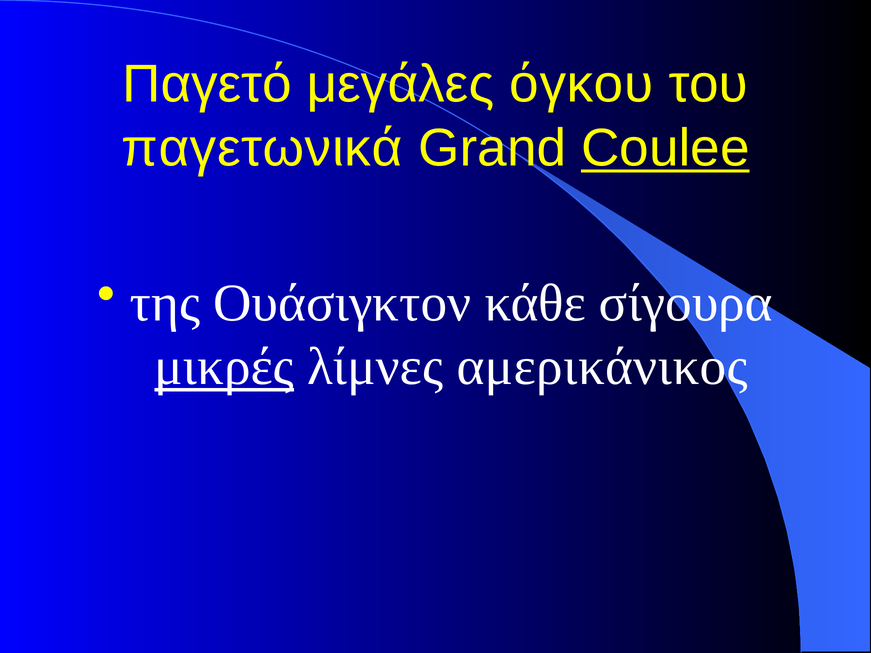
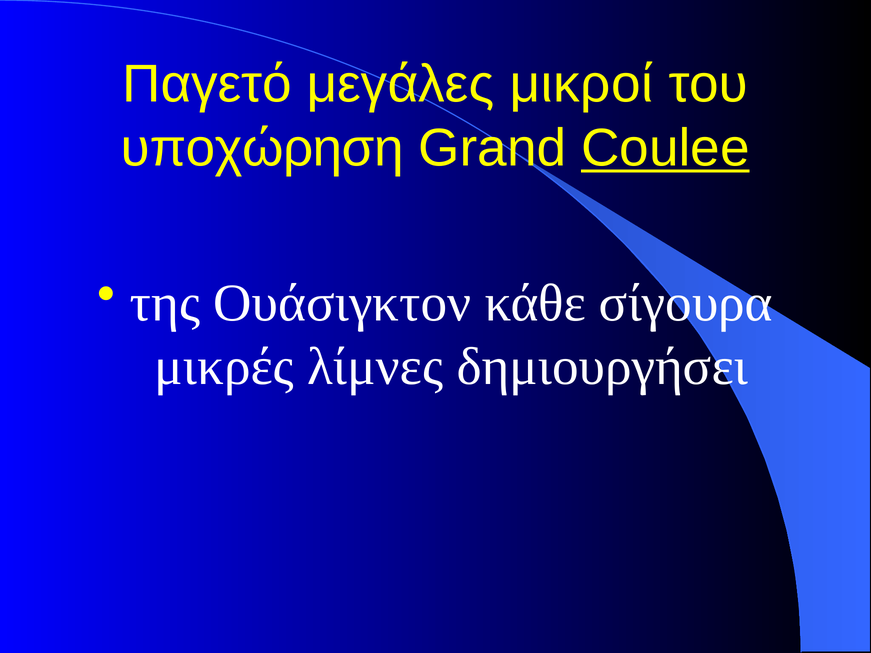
όγκου: όγκου -> μικροί
παγετωνικά: παγετωνικά -> υποχώρηση
μικρές underline: present -> none
αμερικάνικος: αμερικάνικος -> δημιουργήσει
